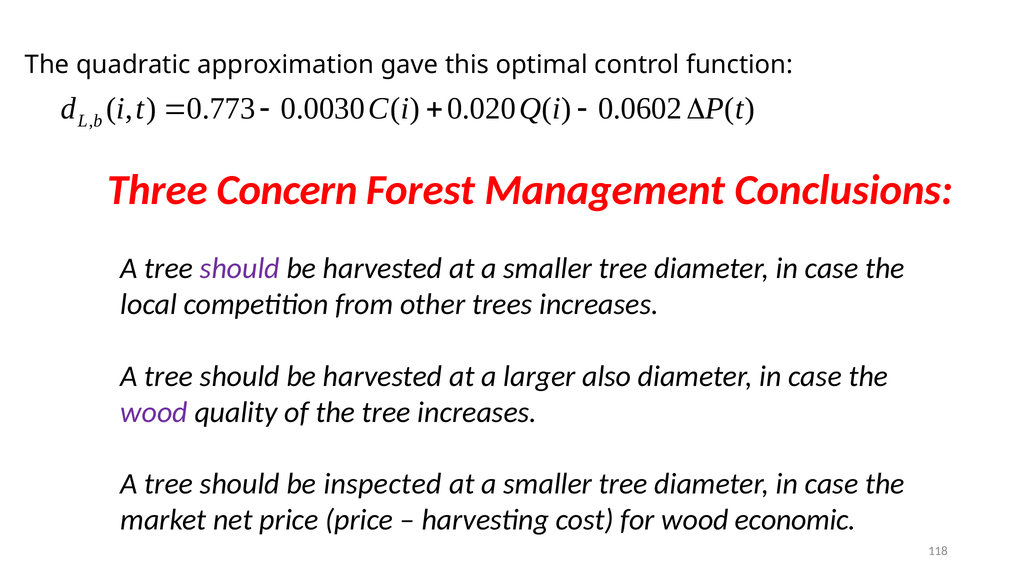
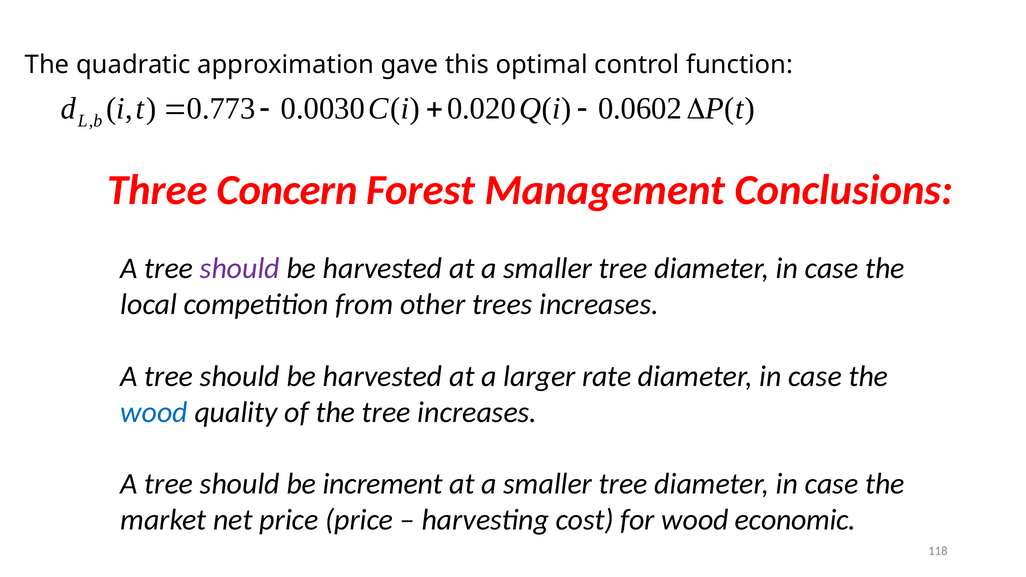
also: also -> rate
wood at (154, 412) colour: purple -> blue
inspected: inspected -> increment
